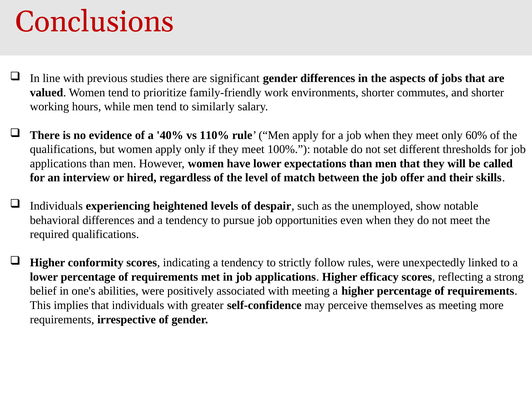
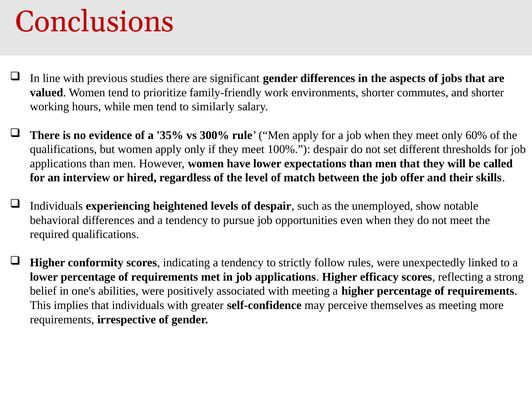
40%: 40% -> 35%
110%: 110% -> 300%
100% notable: notable -> despair
